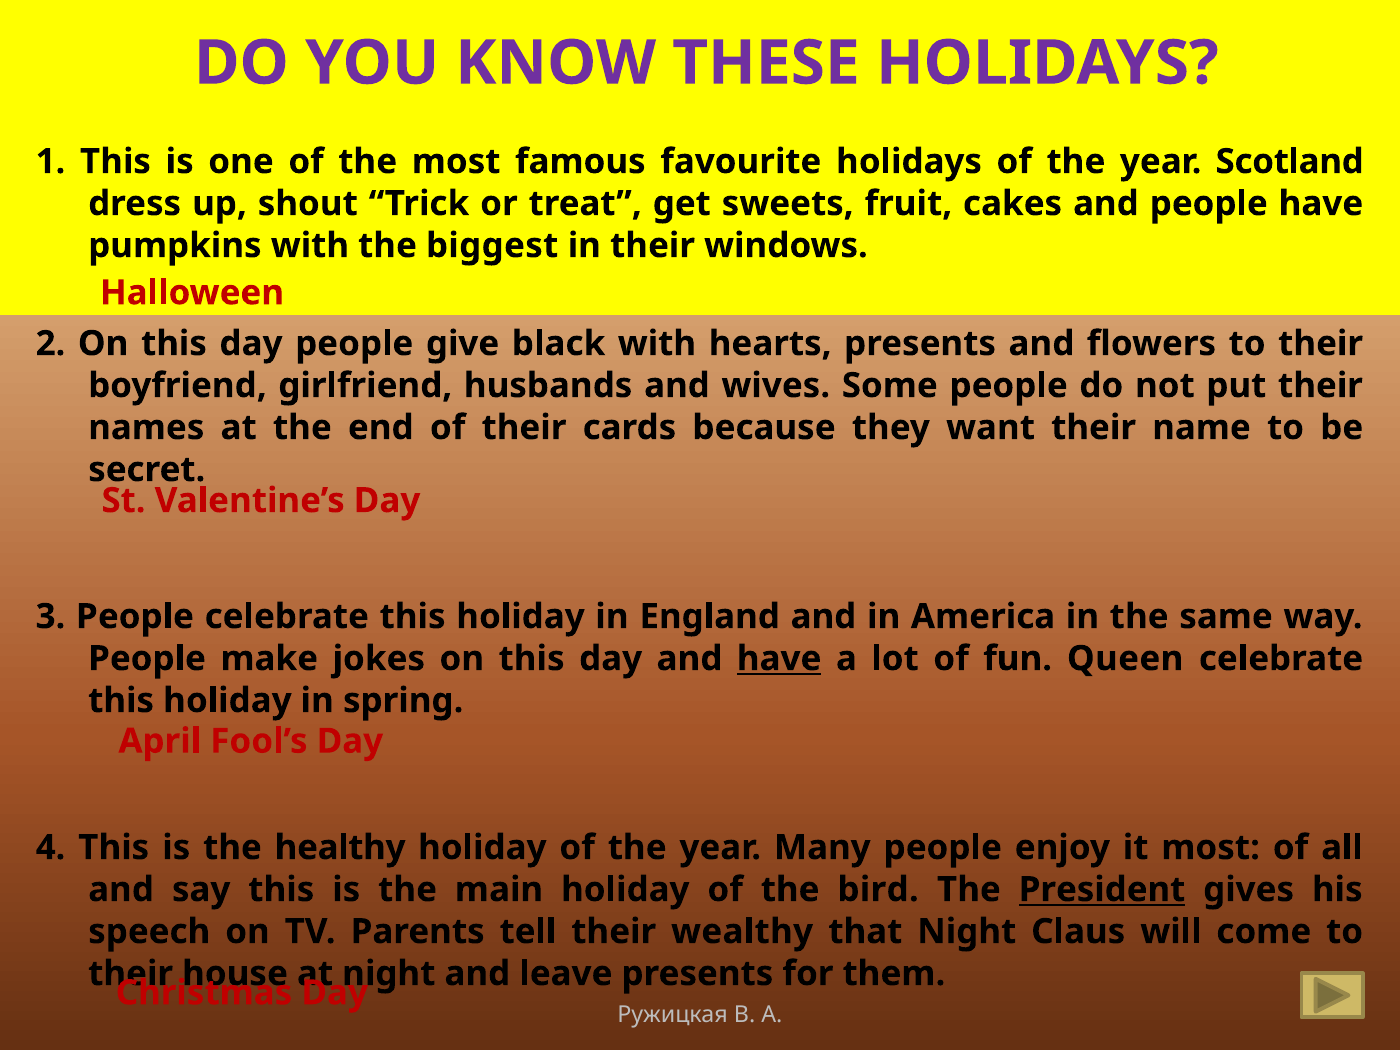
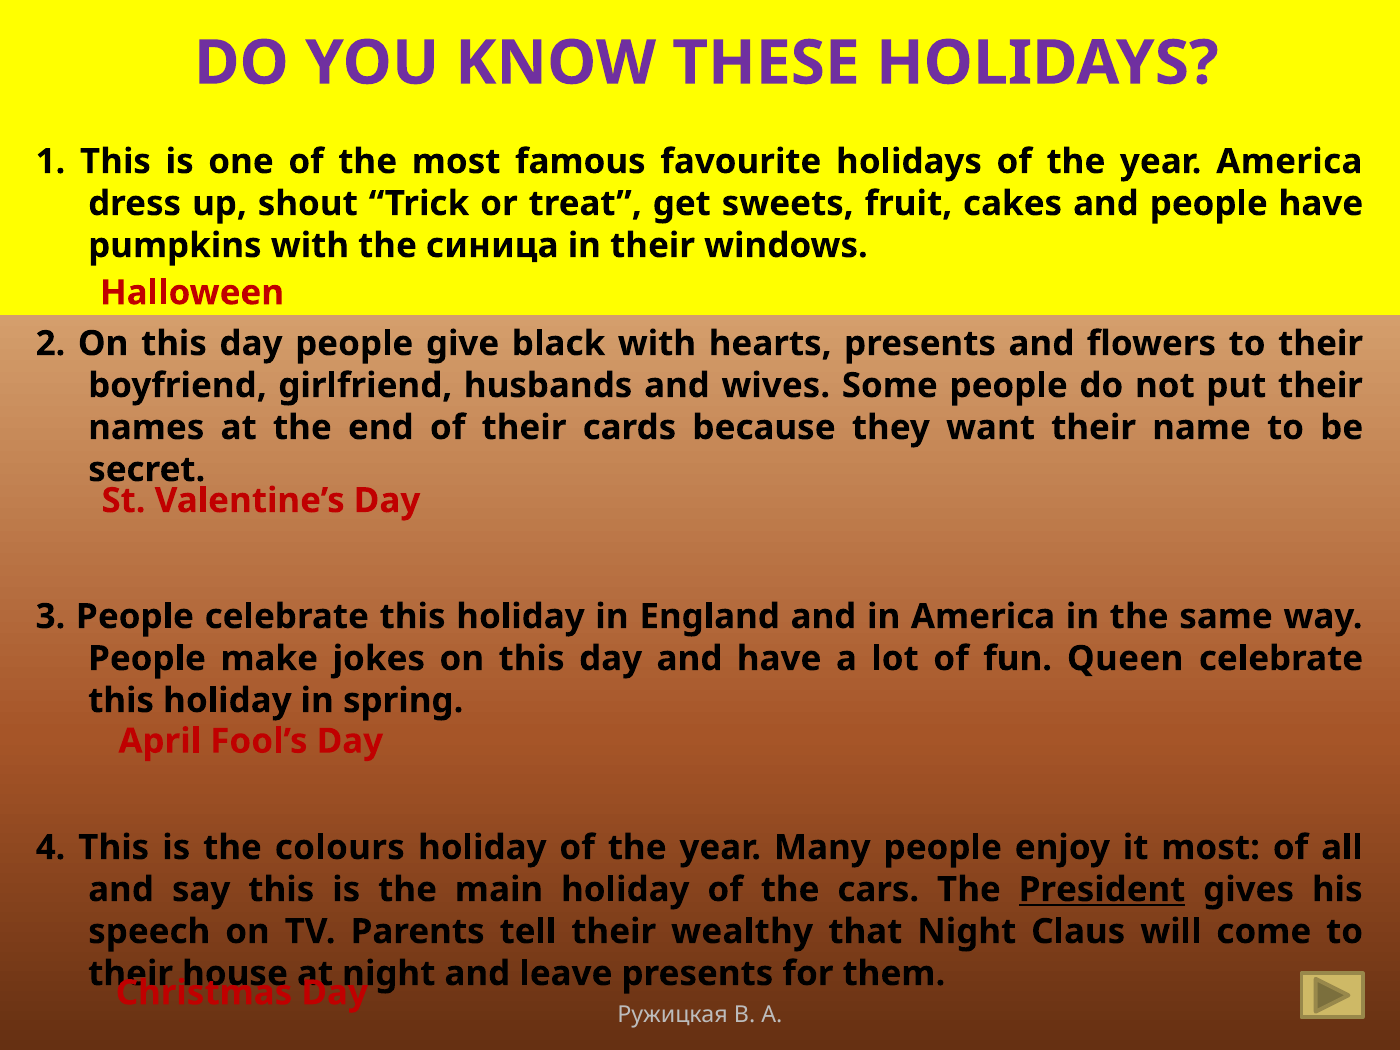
year Scotland: Scotland -> America
biggest: biggest -> синица
have at (779, 659) underline: present -> none
healthy: healthy -> colours
bird: bird -> cars
